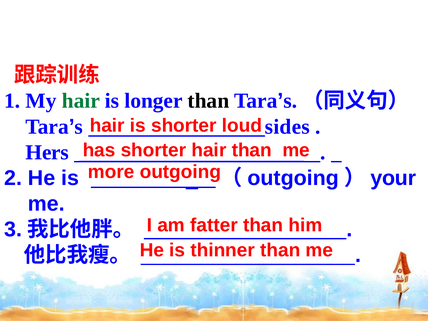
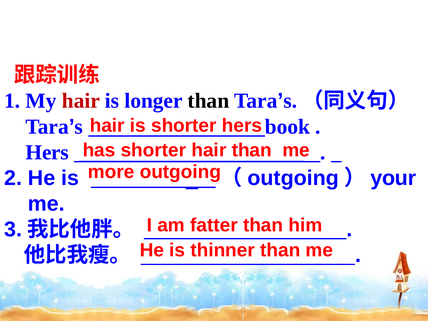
hair at (81, 101) colour: green -> red
shorter loud: loud -> hers
sides: sides -> book
